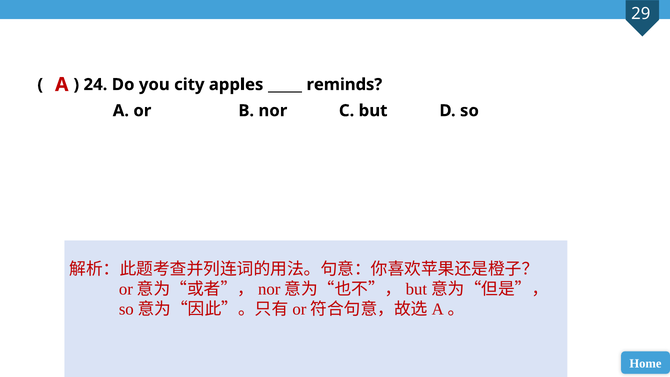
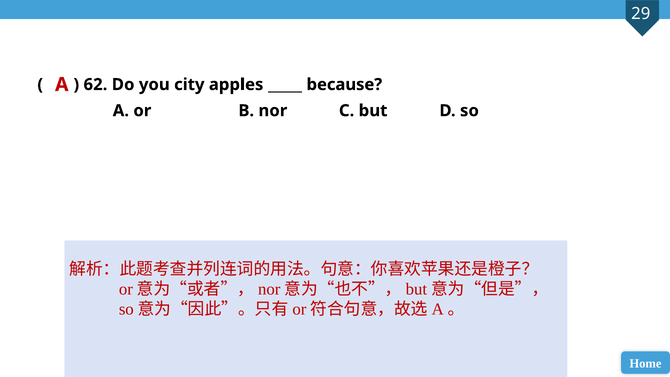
24: 24 -> 62
reminds: reminds -> because
